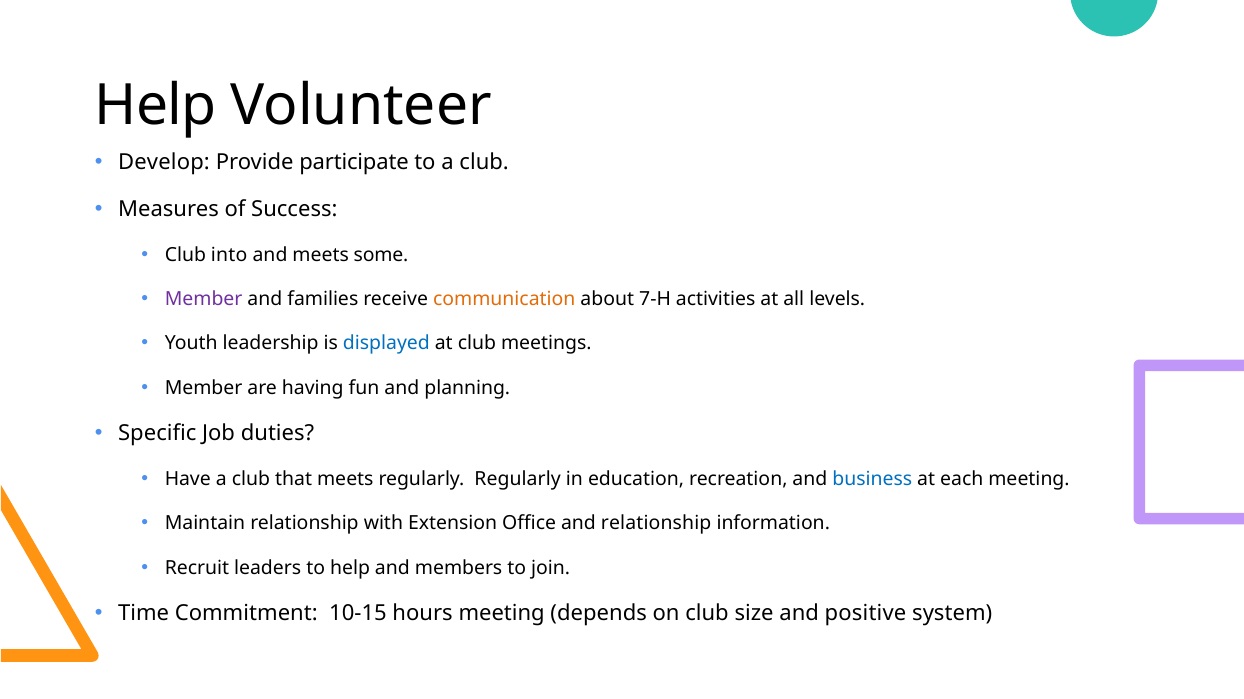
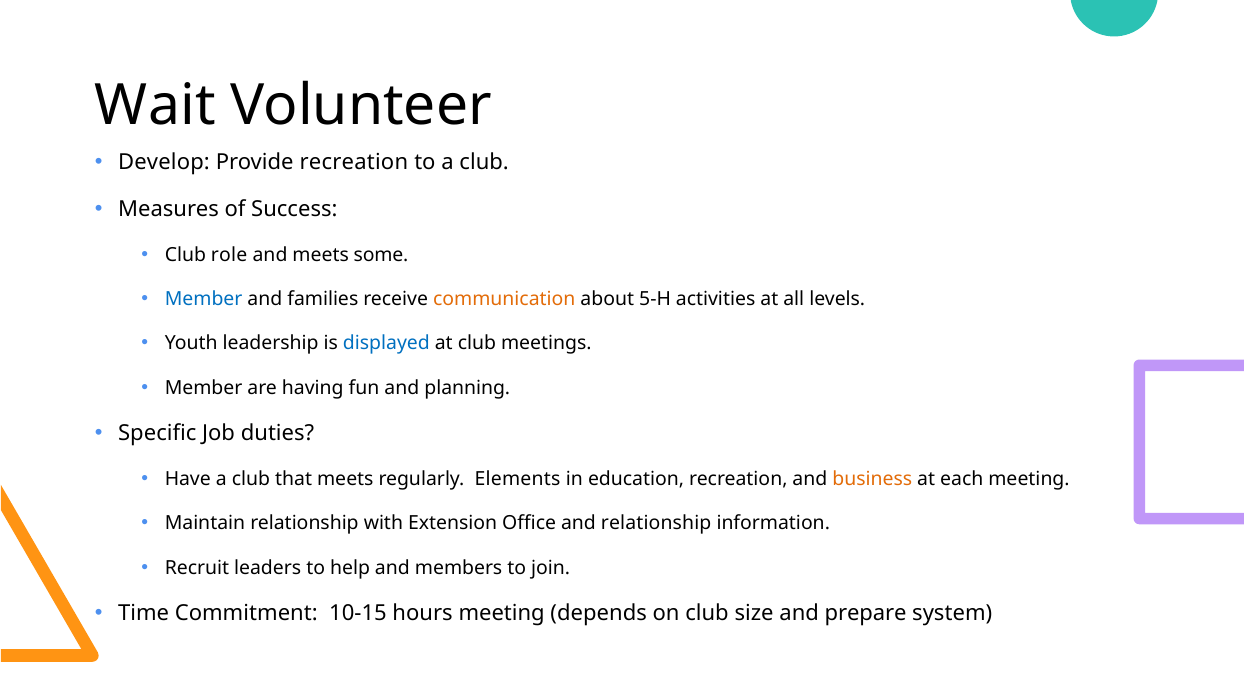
Help at (156, 106): Help -> Wait
Provide participate: participate -> recreation
into: into -> role
Member at (204, 299) colour: purple -> blue
7-H: 7-H -> 5-H
regularly Regularly: Regularly -> Elements
business colour: blue -> orange
positive: positive -> prepare
